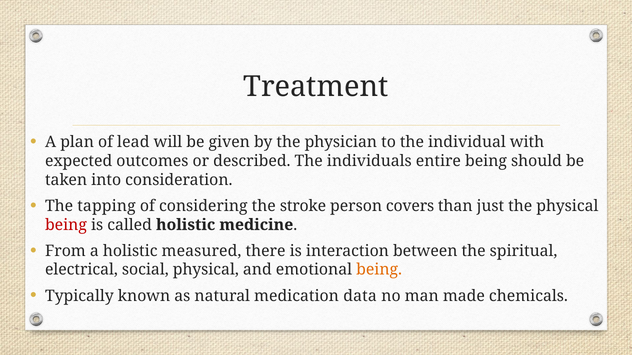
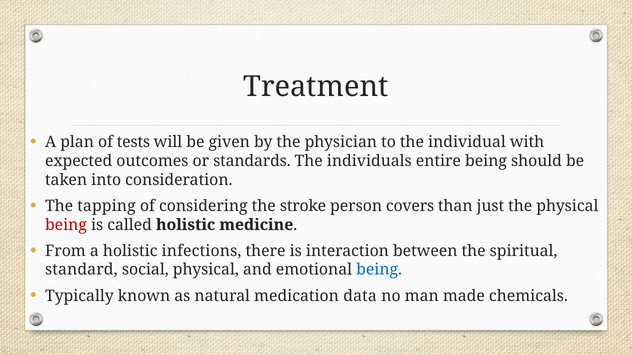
lead: lead -> tests
described: described -> standards
measured: measured -> infections
electrical: electrical -> standard
being at (379, 270) colour: orange -> blue
